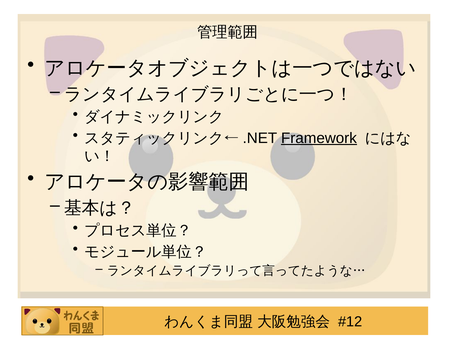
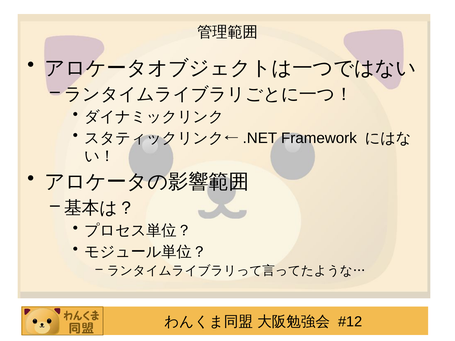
Framework underline: present -> none
